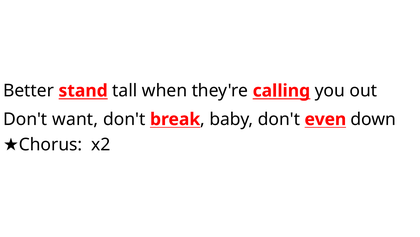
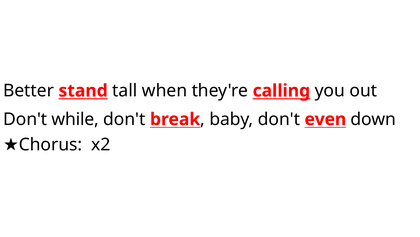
want: want -> while
